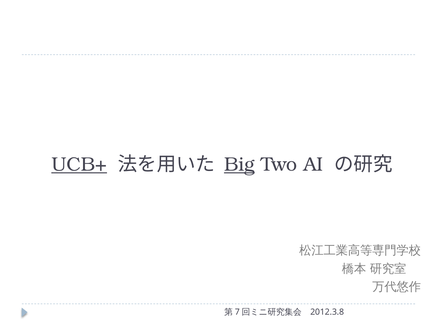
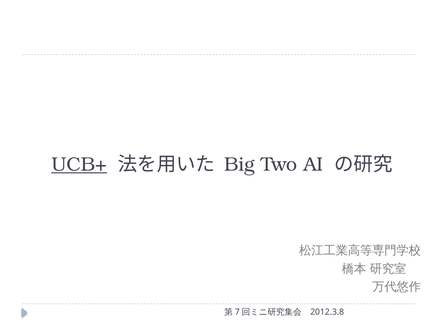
Big underline: present -> none
